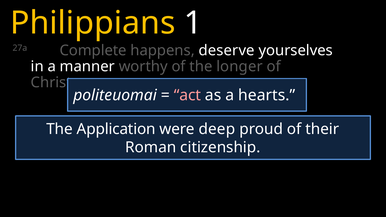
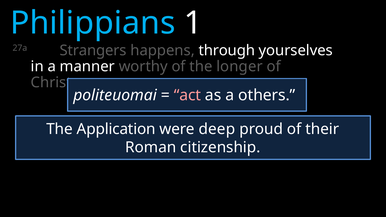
Philippians colour: yellow -> light blue
Complete: Complete -> Strangers
deserve: deserve -> through
hearts: hearts -> others
